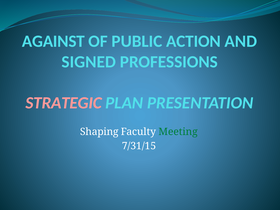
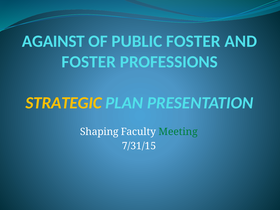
PUBLIC ACTION: ACTION -> FOSTER
SIGNED at (89, 62): SIGNED -> FOSTER
STRATEGIC colour: pink -> yellow
